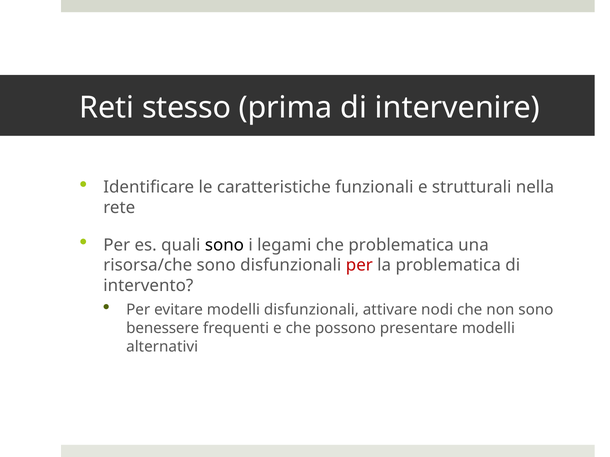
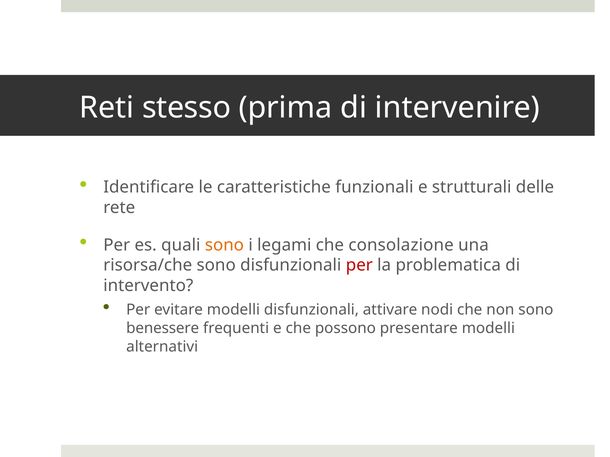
nella: nella -> delle
sono at (224, 245) colour: black -> orange
che problematica: problematica -> consolazione
